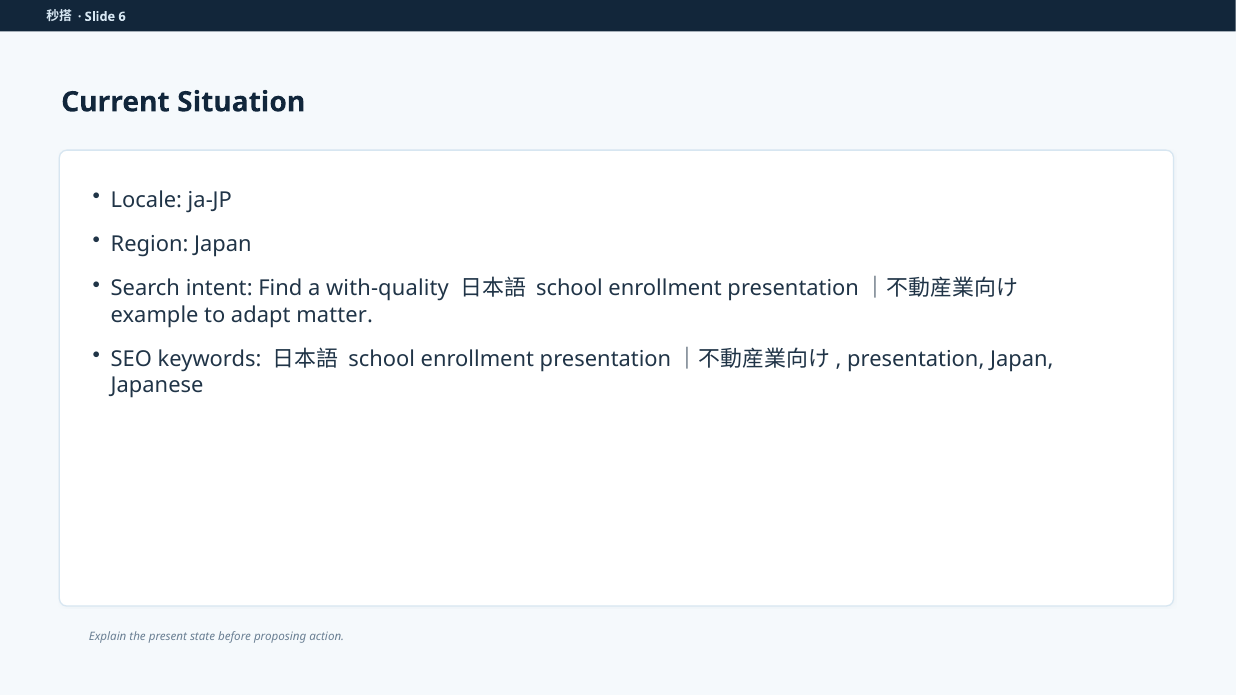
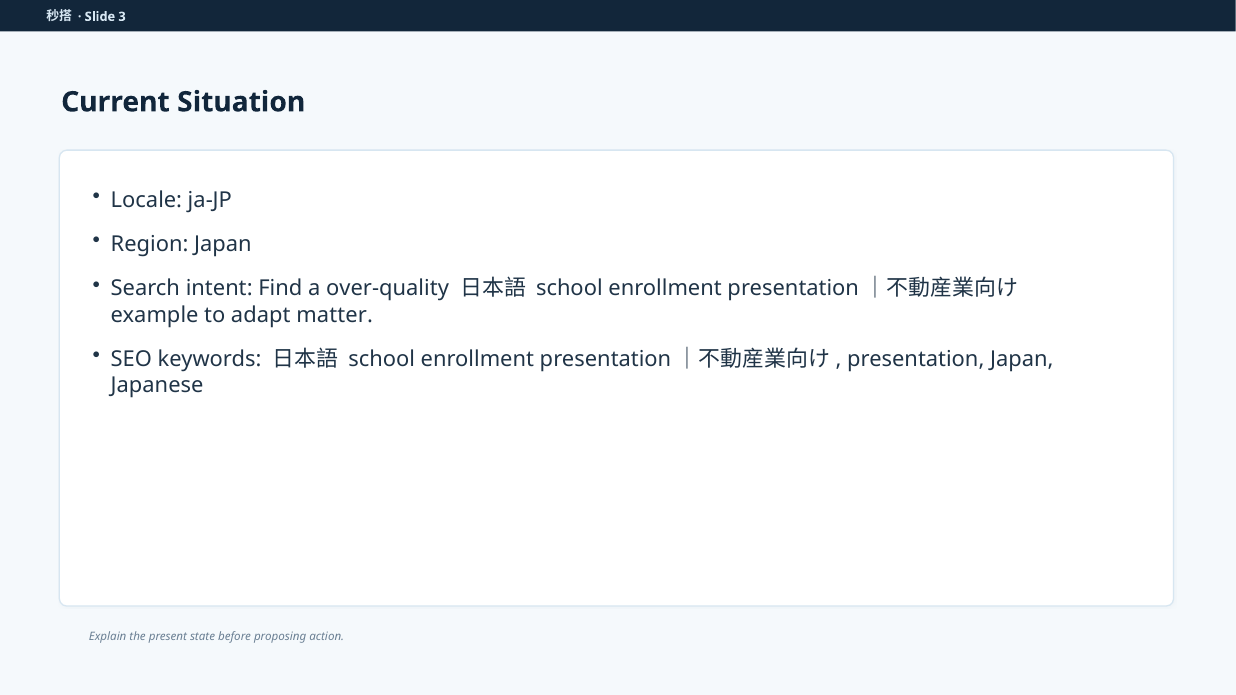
6: 6 -> 3
with-quality: with-quality -> over-quality
